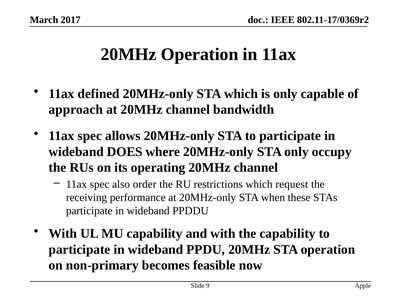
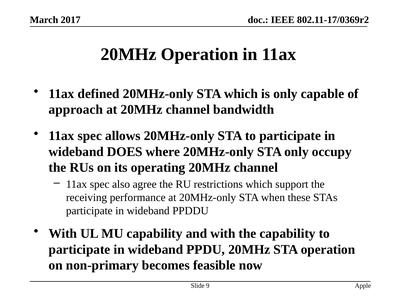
order: order -> agree
request: request -> support
